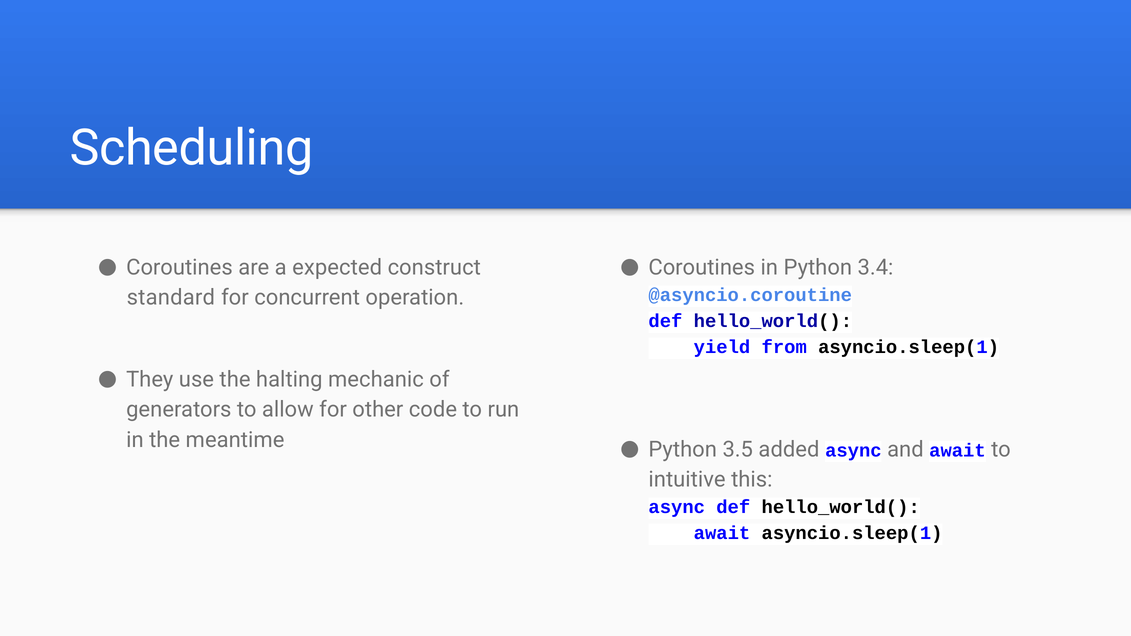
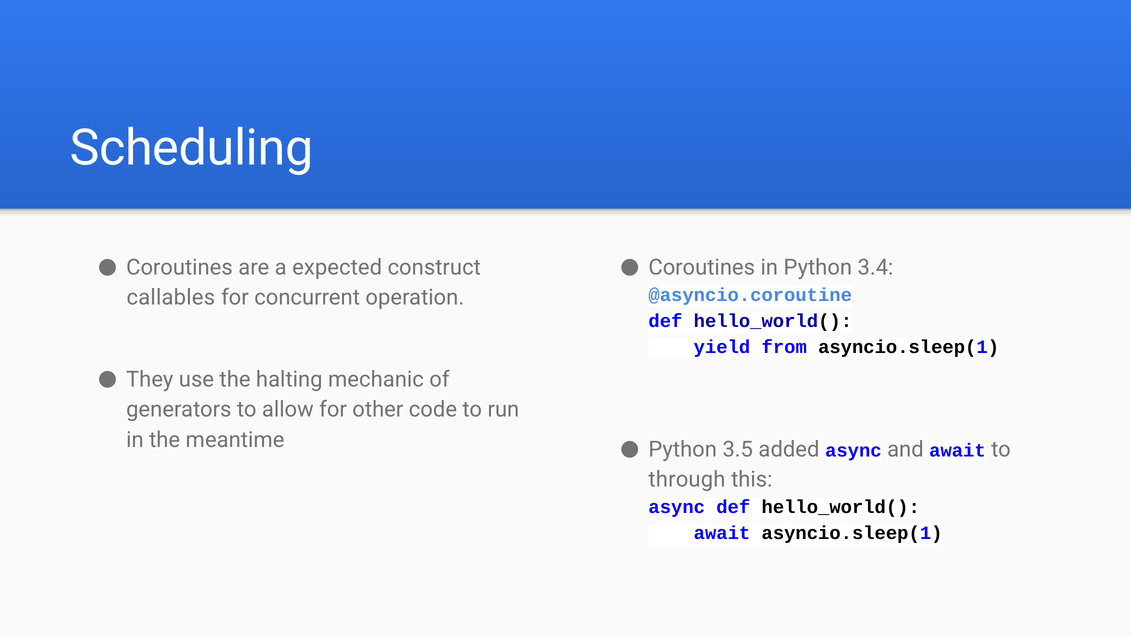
standard: standard -> callables
intuitive: intuitive -> through
